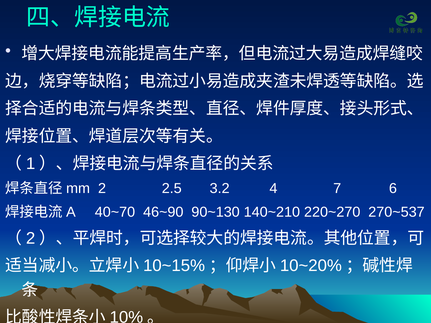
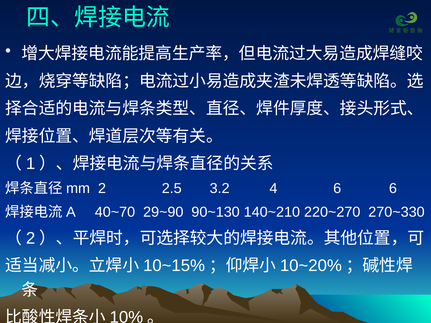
4 7: 7 -> 6
46~90: 46~90 -> 29~90
270~537: 270~537 -> 270~330
